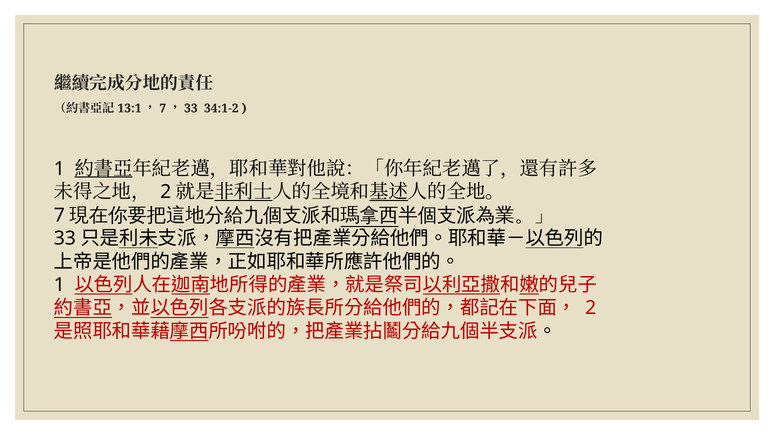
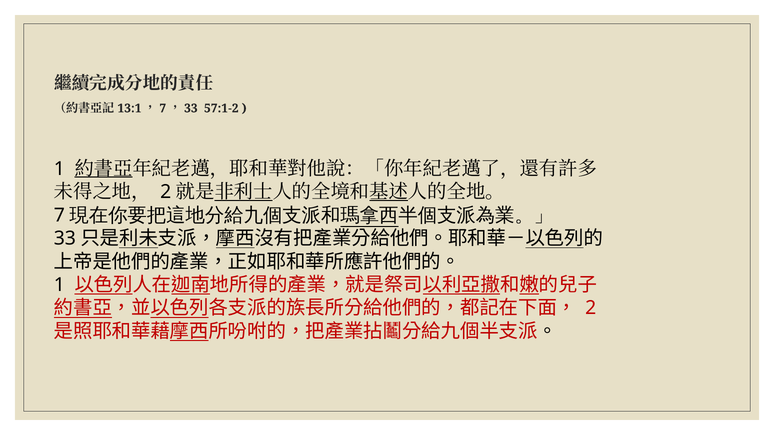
34:1-2: 34:1-2 -> 57:1-2
